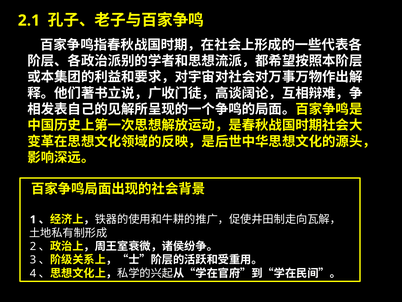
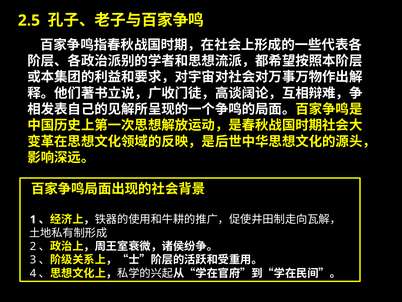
2.1: 2.1 -> 2.5
